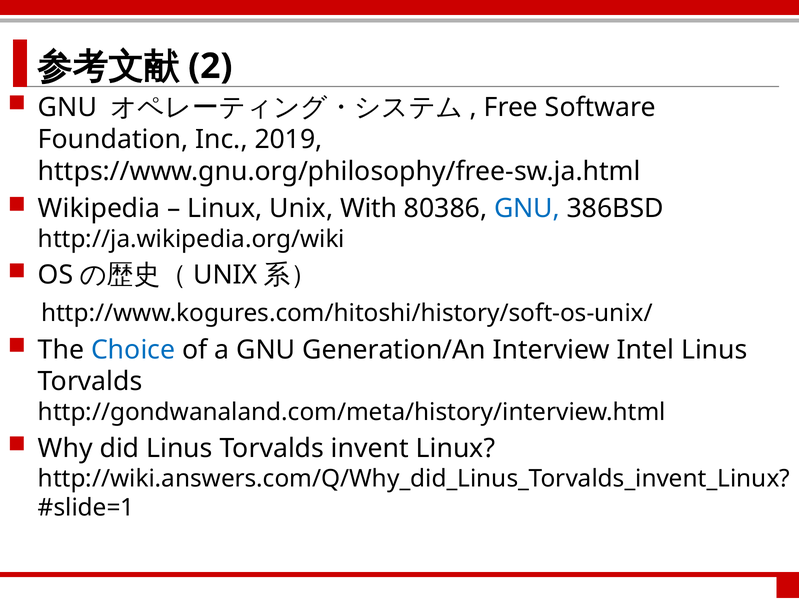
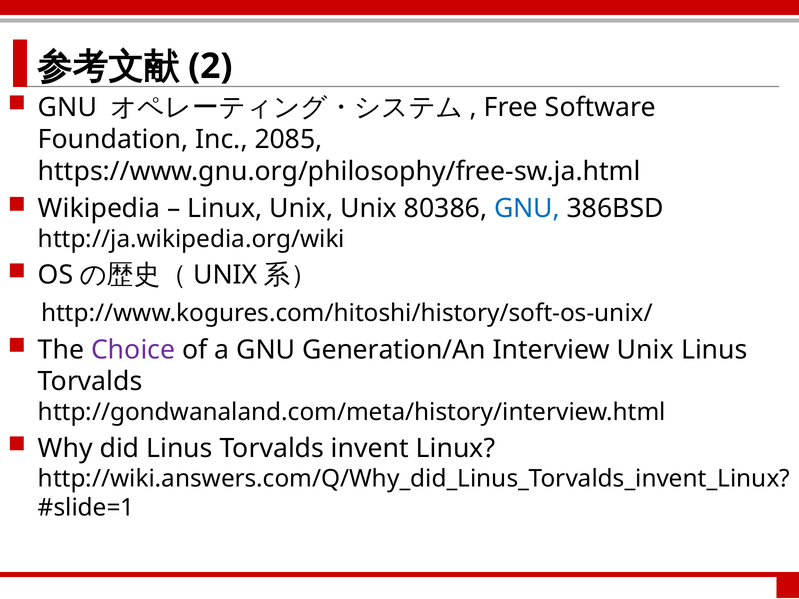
2019: 2019 -> 2085
Unix With: With -> Unix
Choice colour: blue -> purple
Interview Intel: Intel -> Unix
